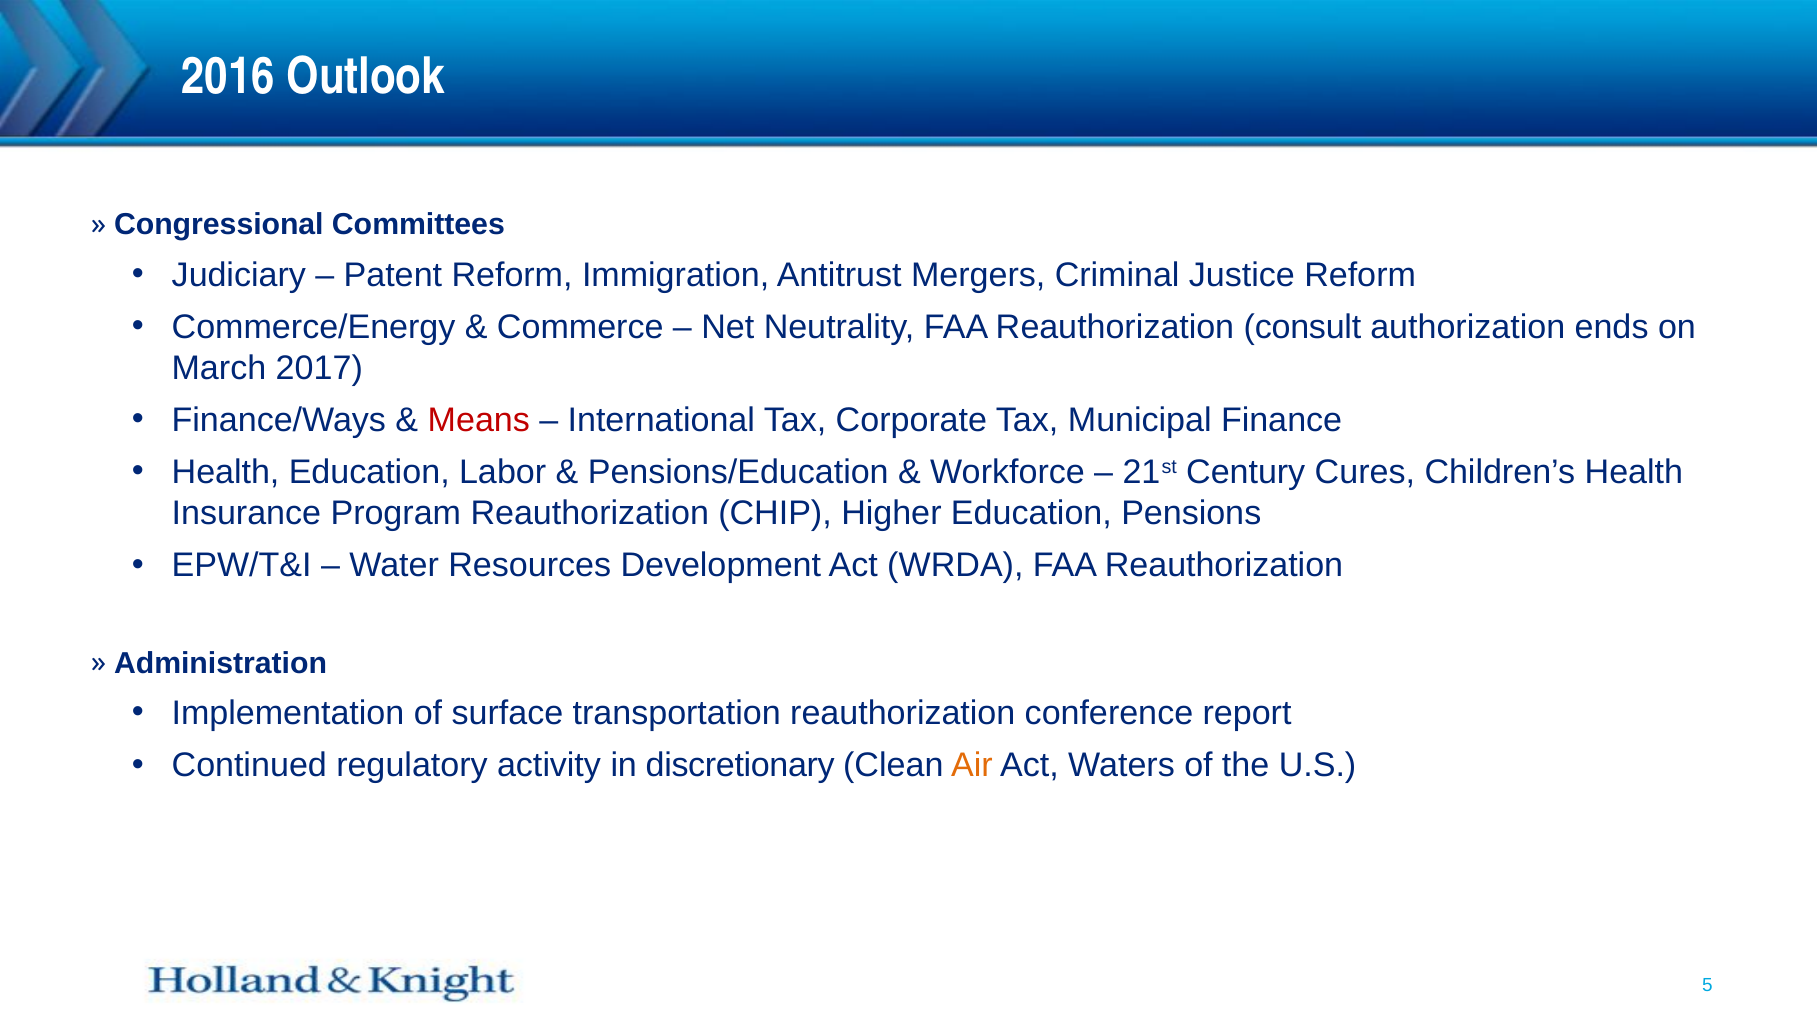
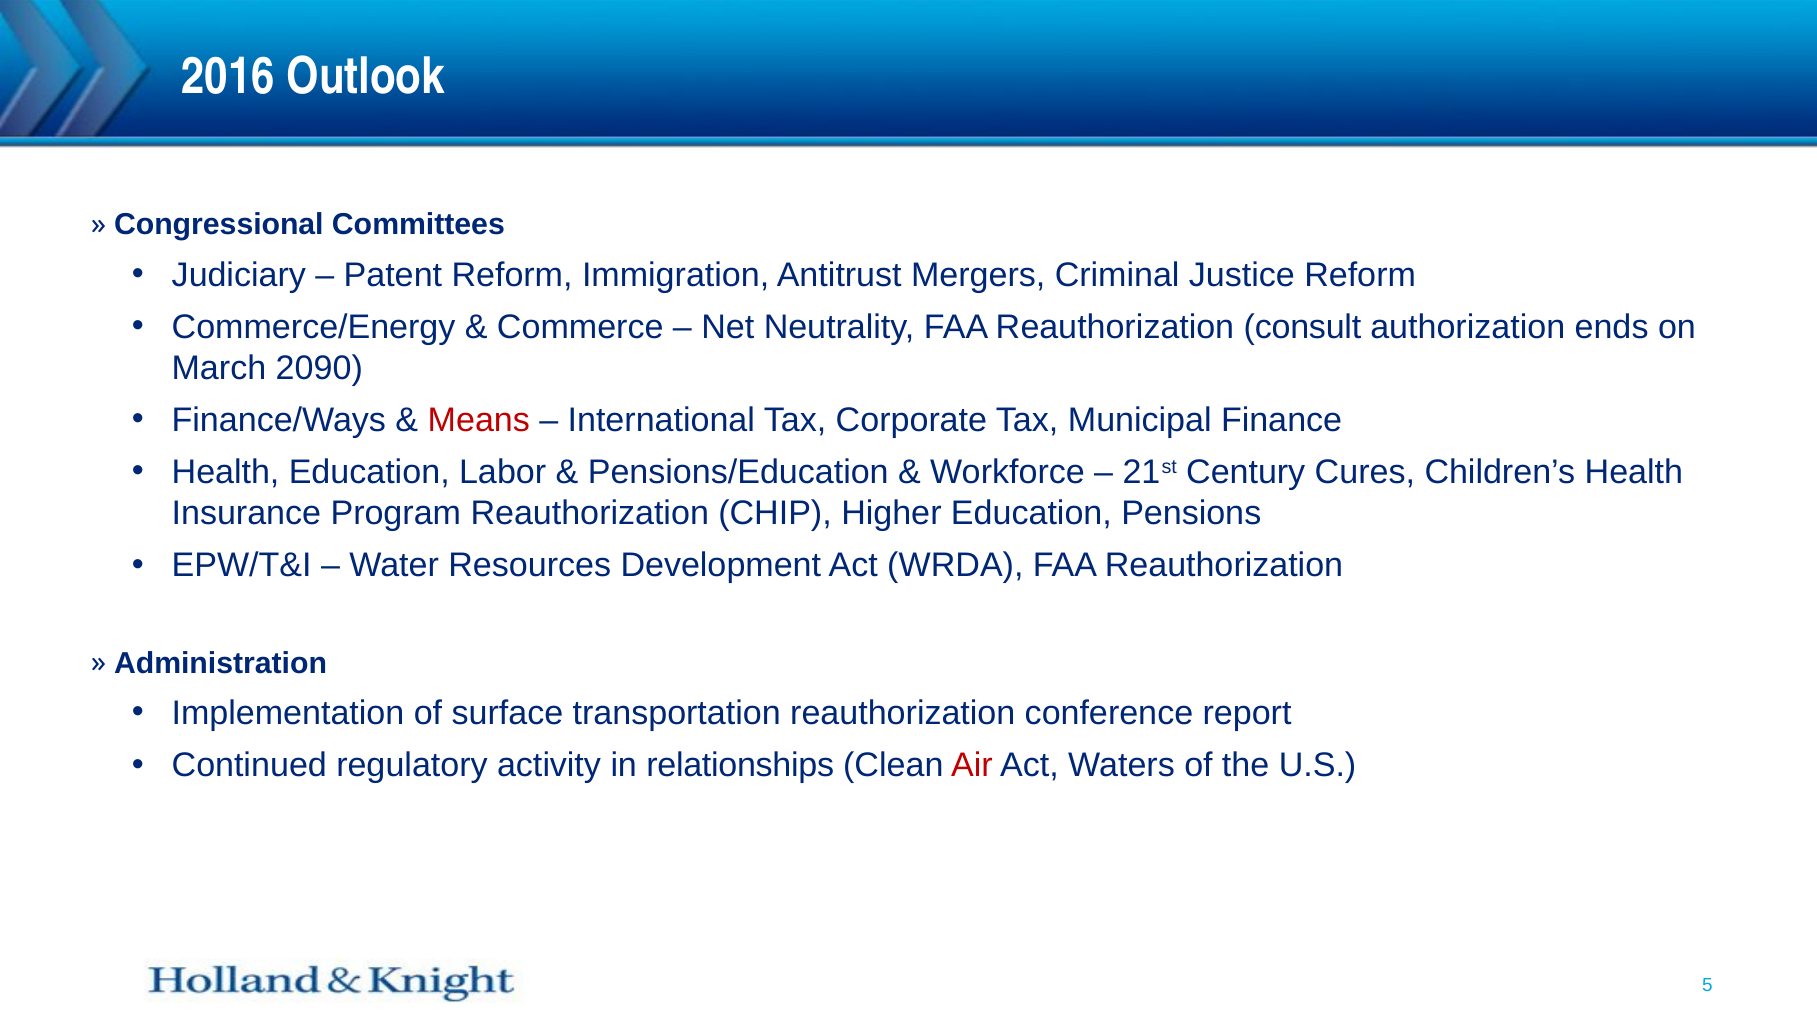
2017: 2017 -> 2090
discretionary: discretionary -> relationships
Air colour: orange -> red
